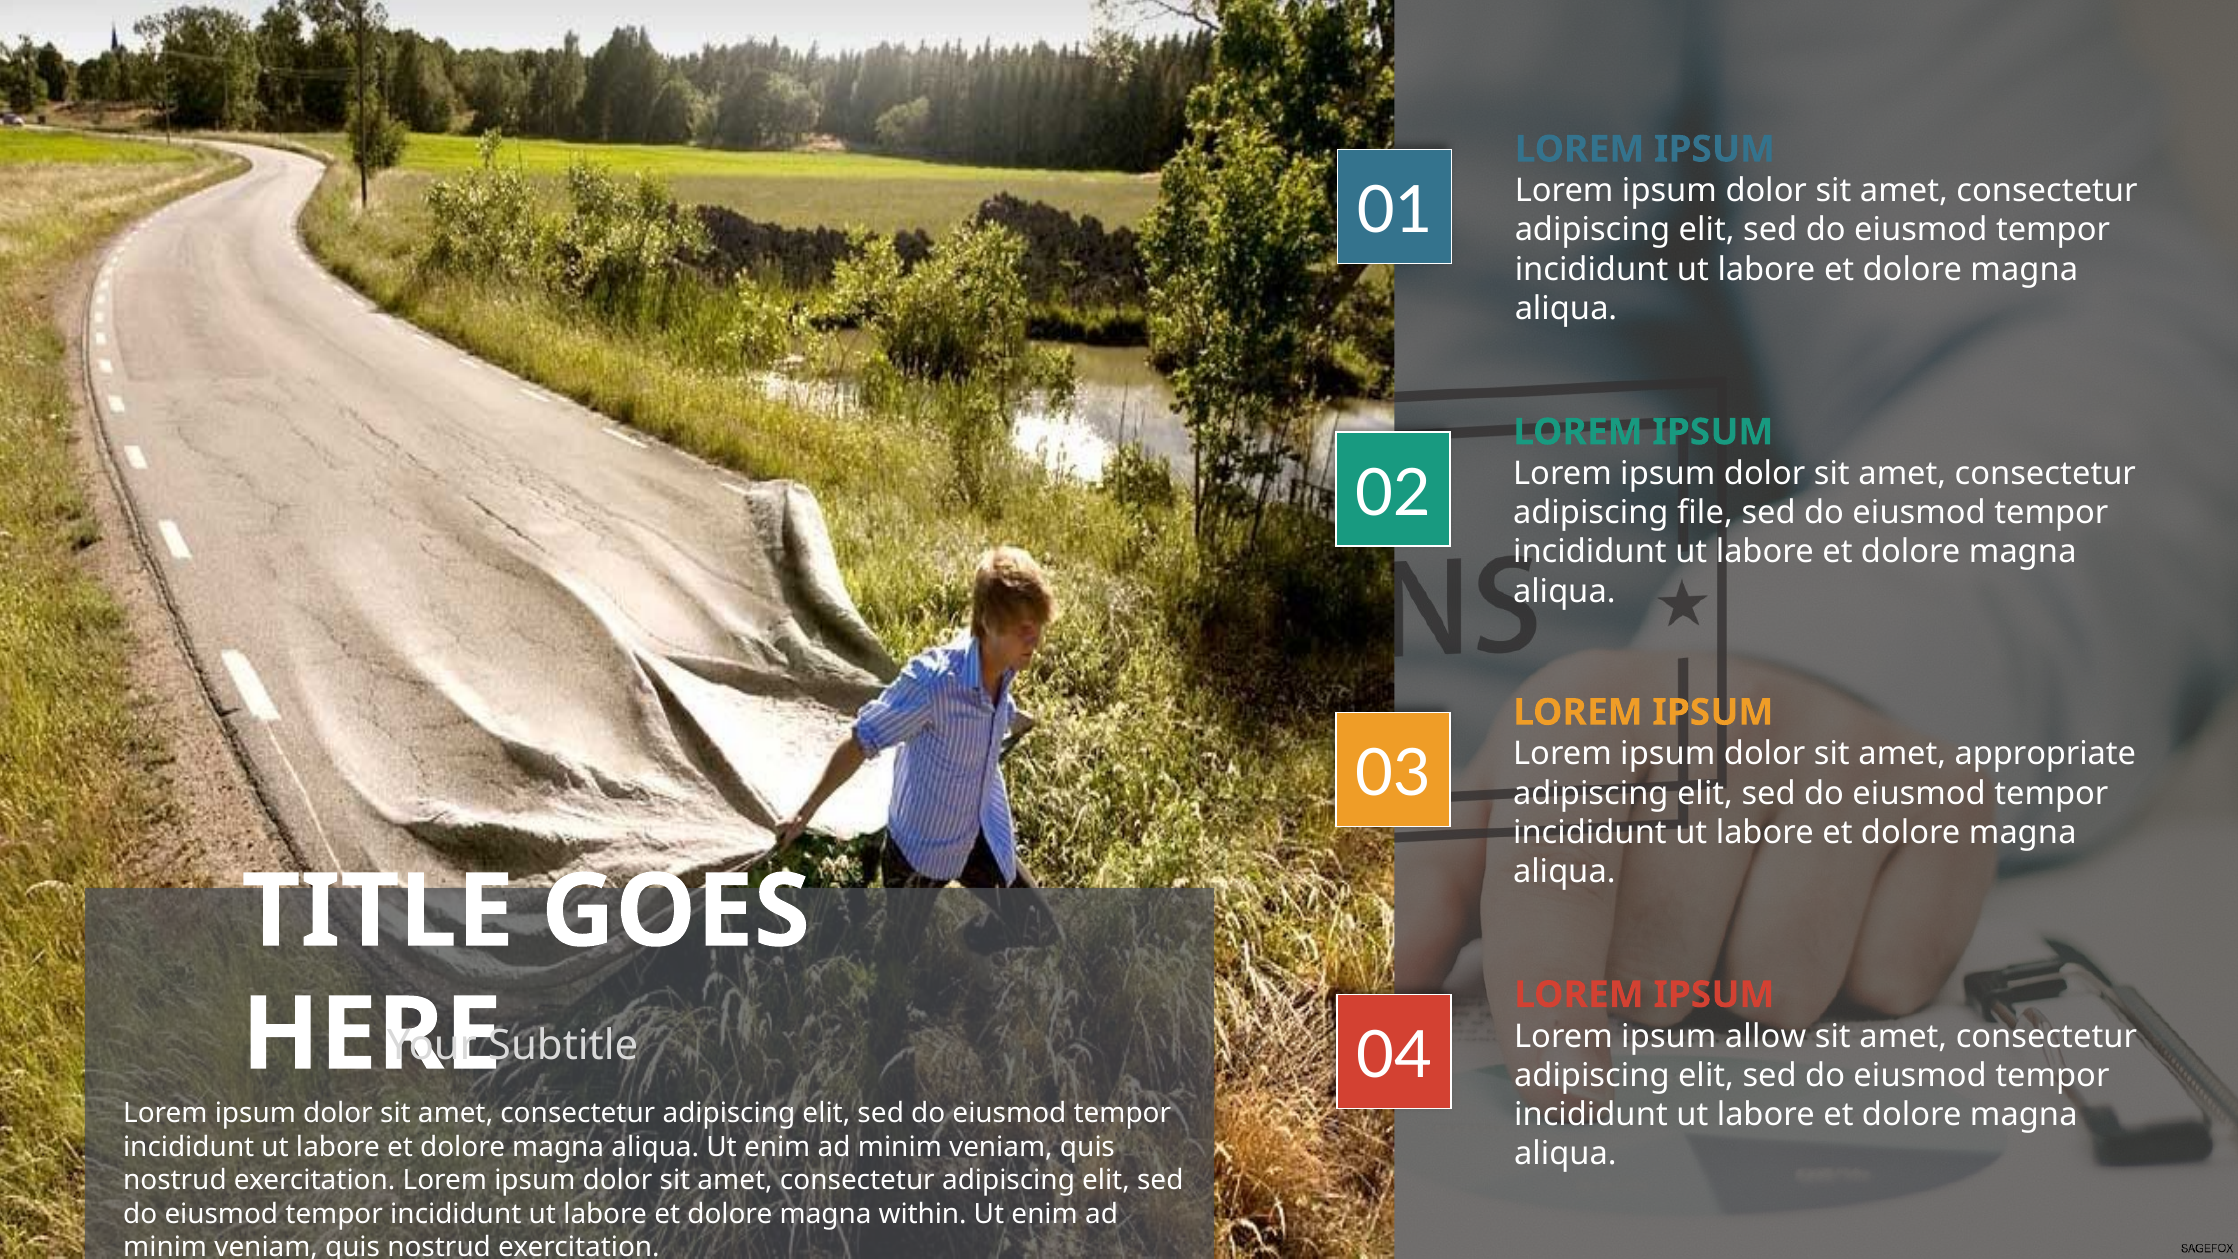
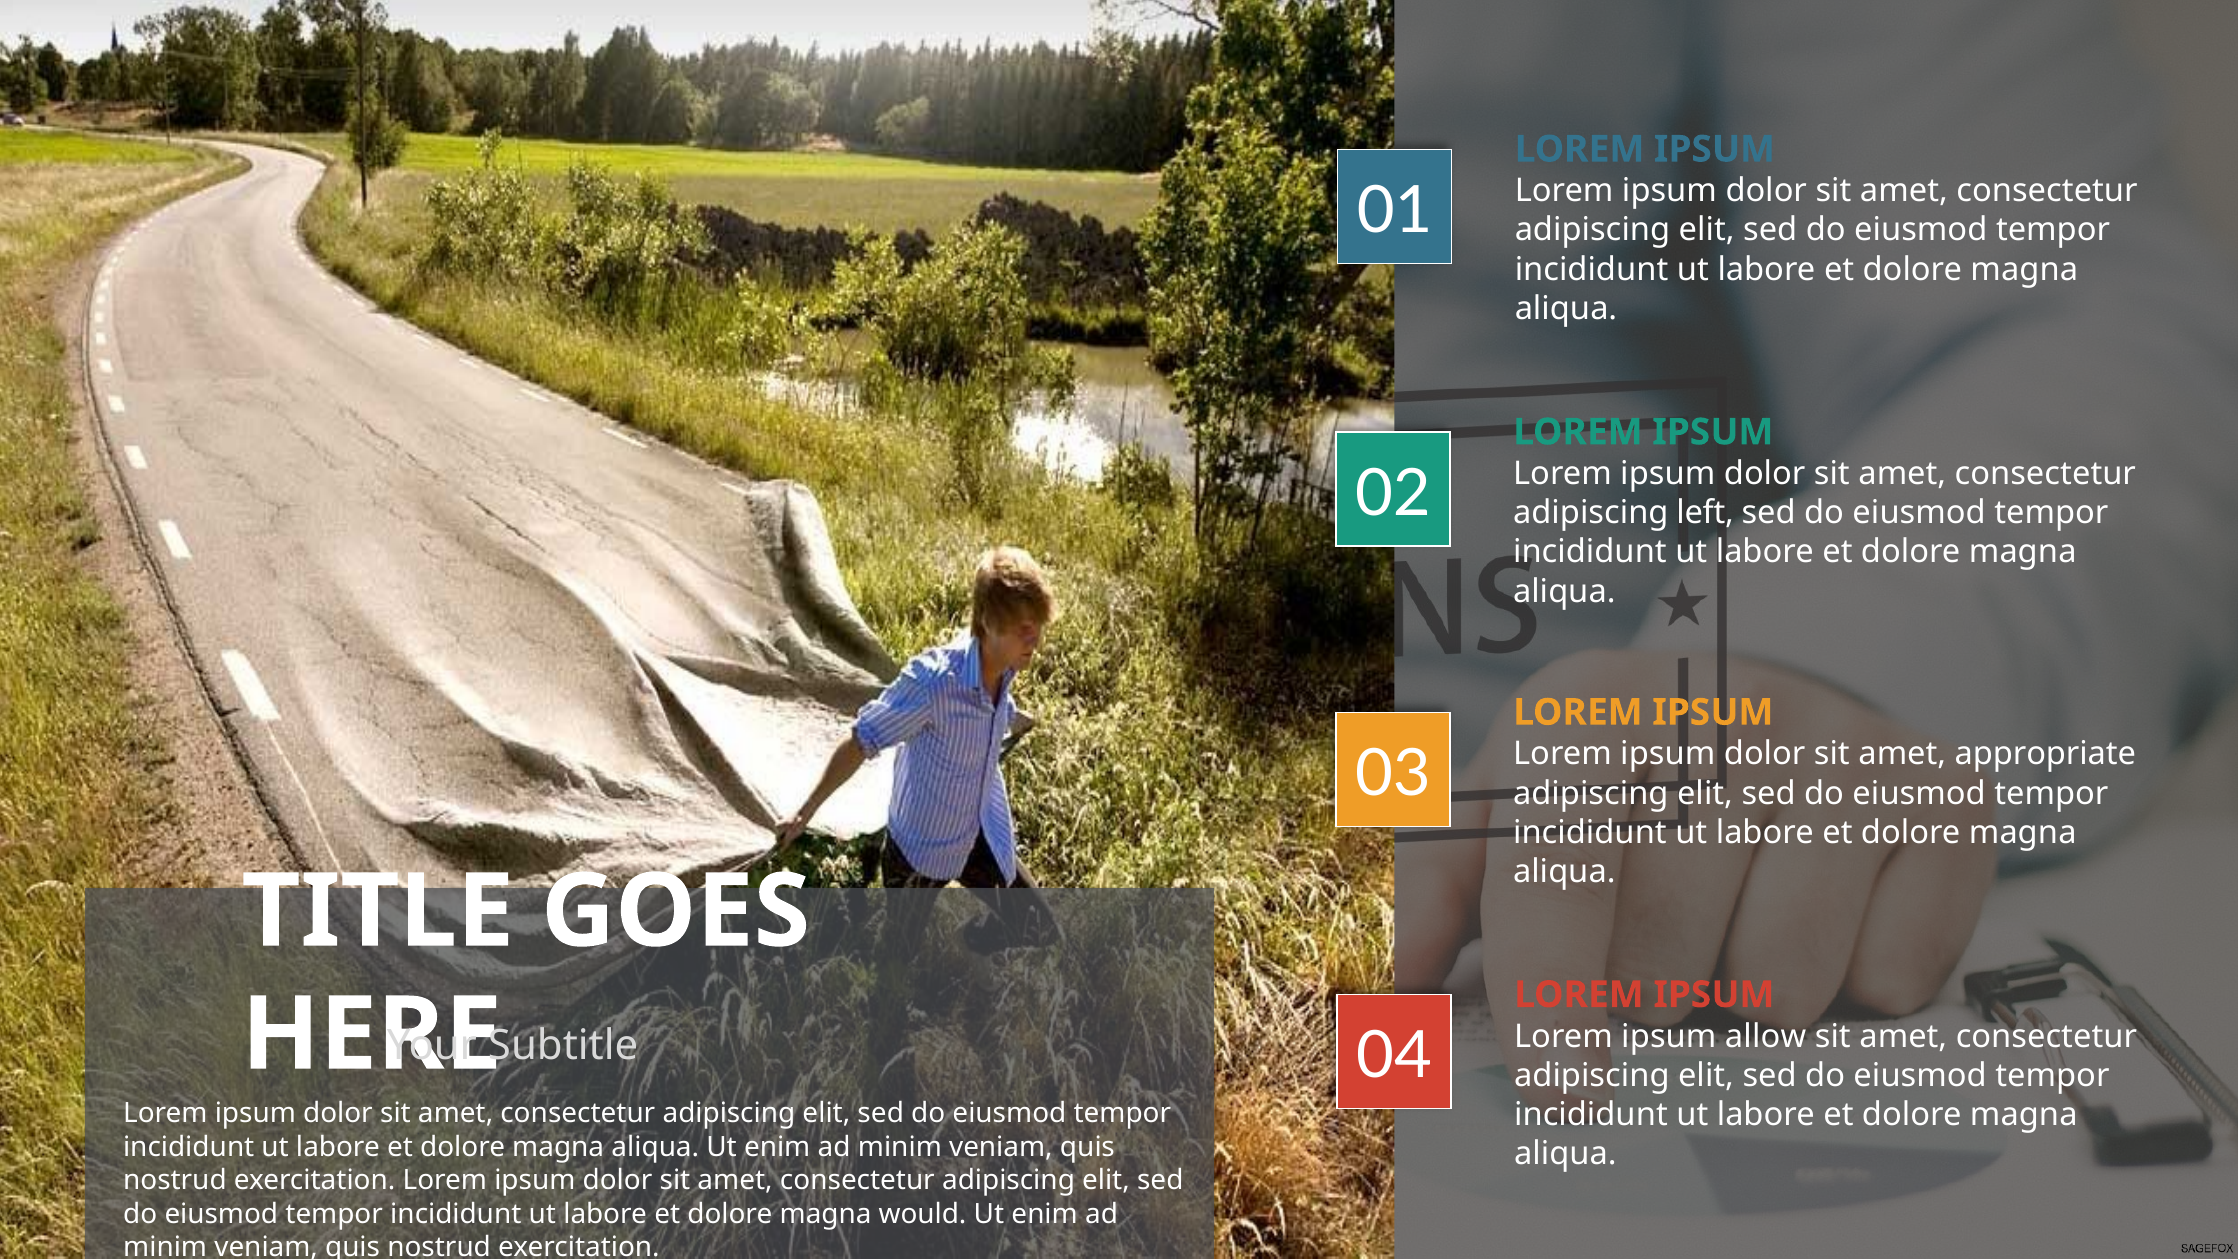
file: file -> left
within: within -> would
